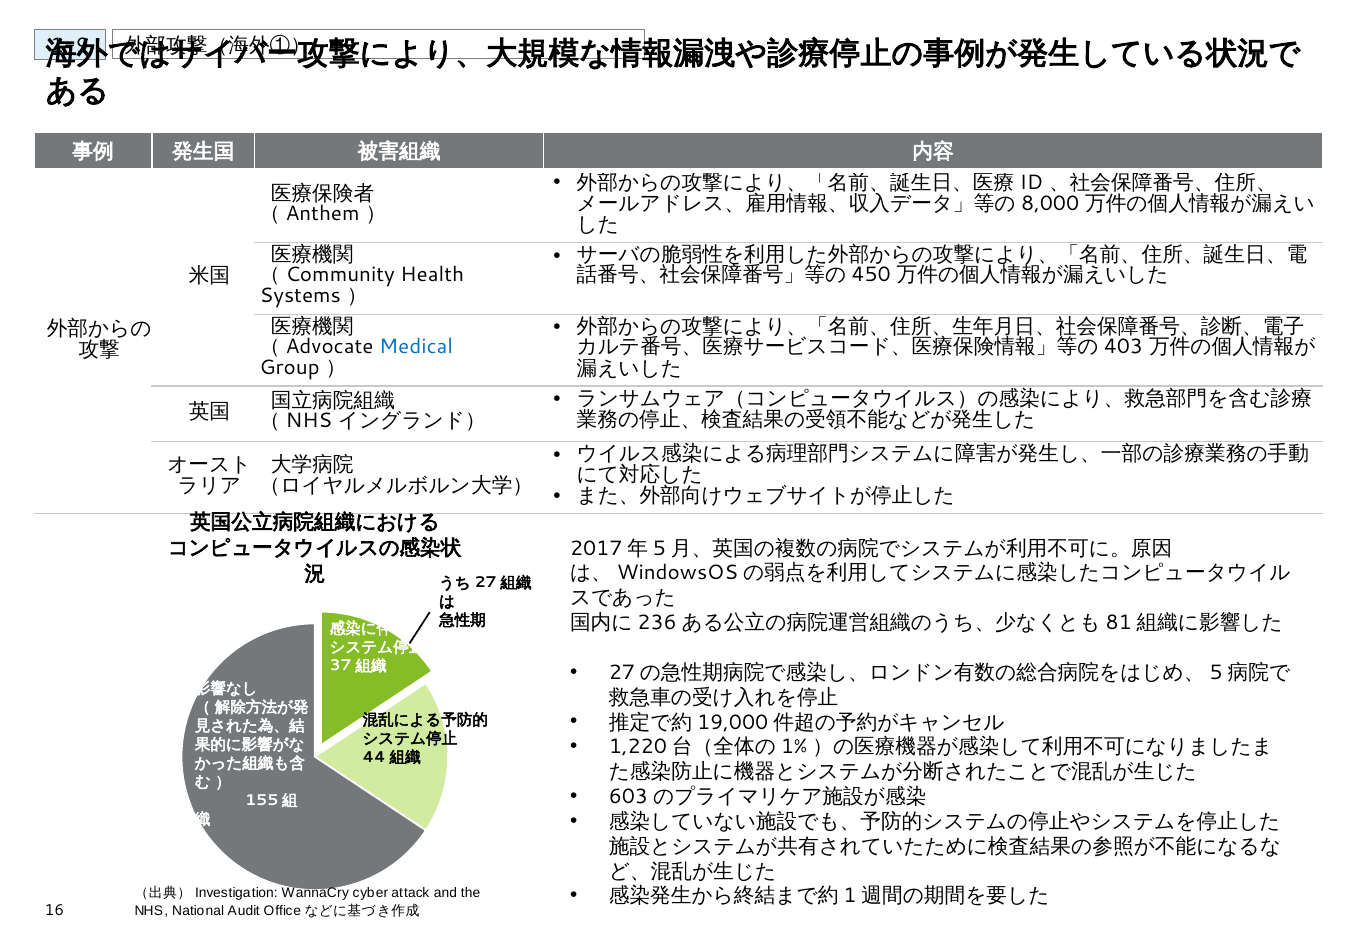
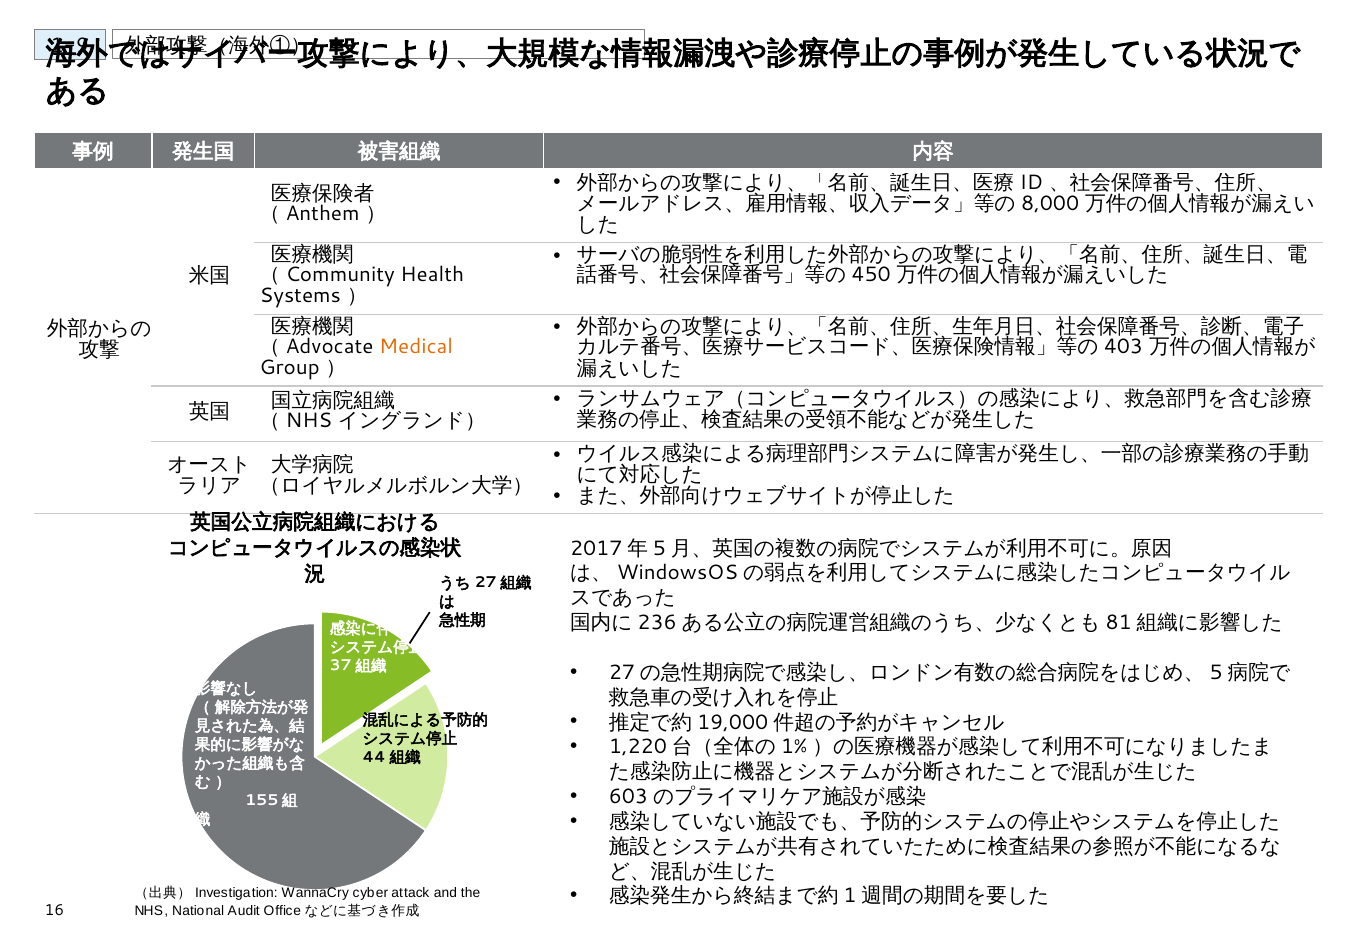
Medical colour: blue -> orange
